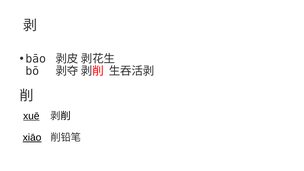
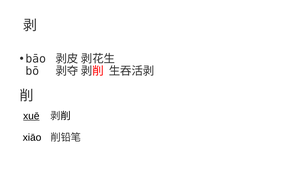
xiāo underline: present -> none
